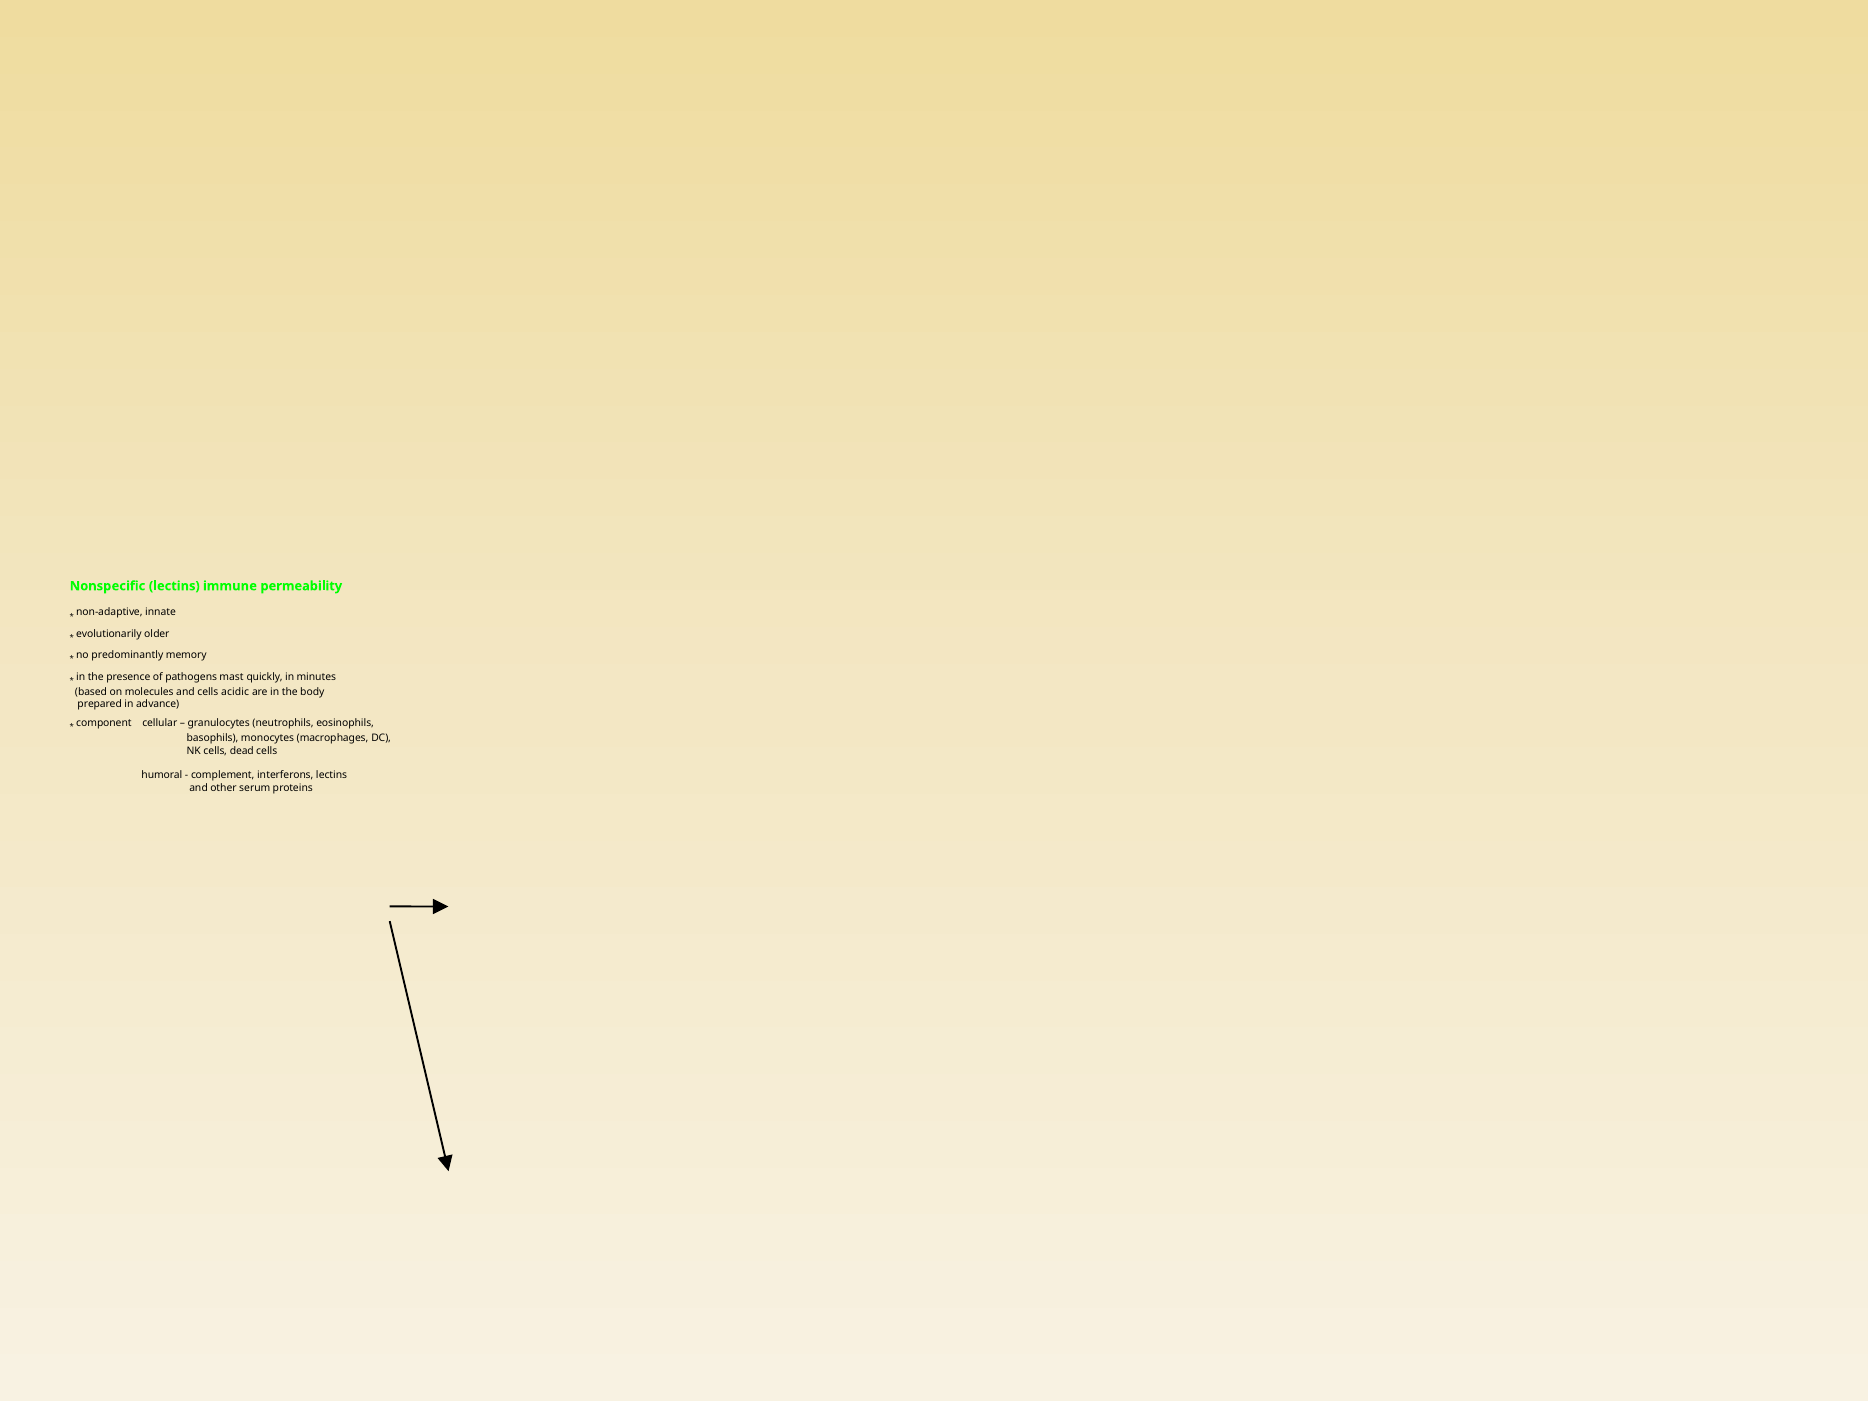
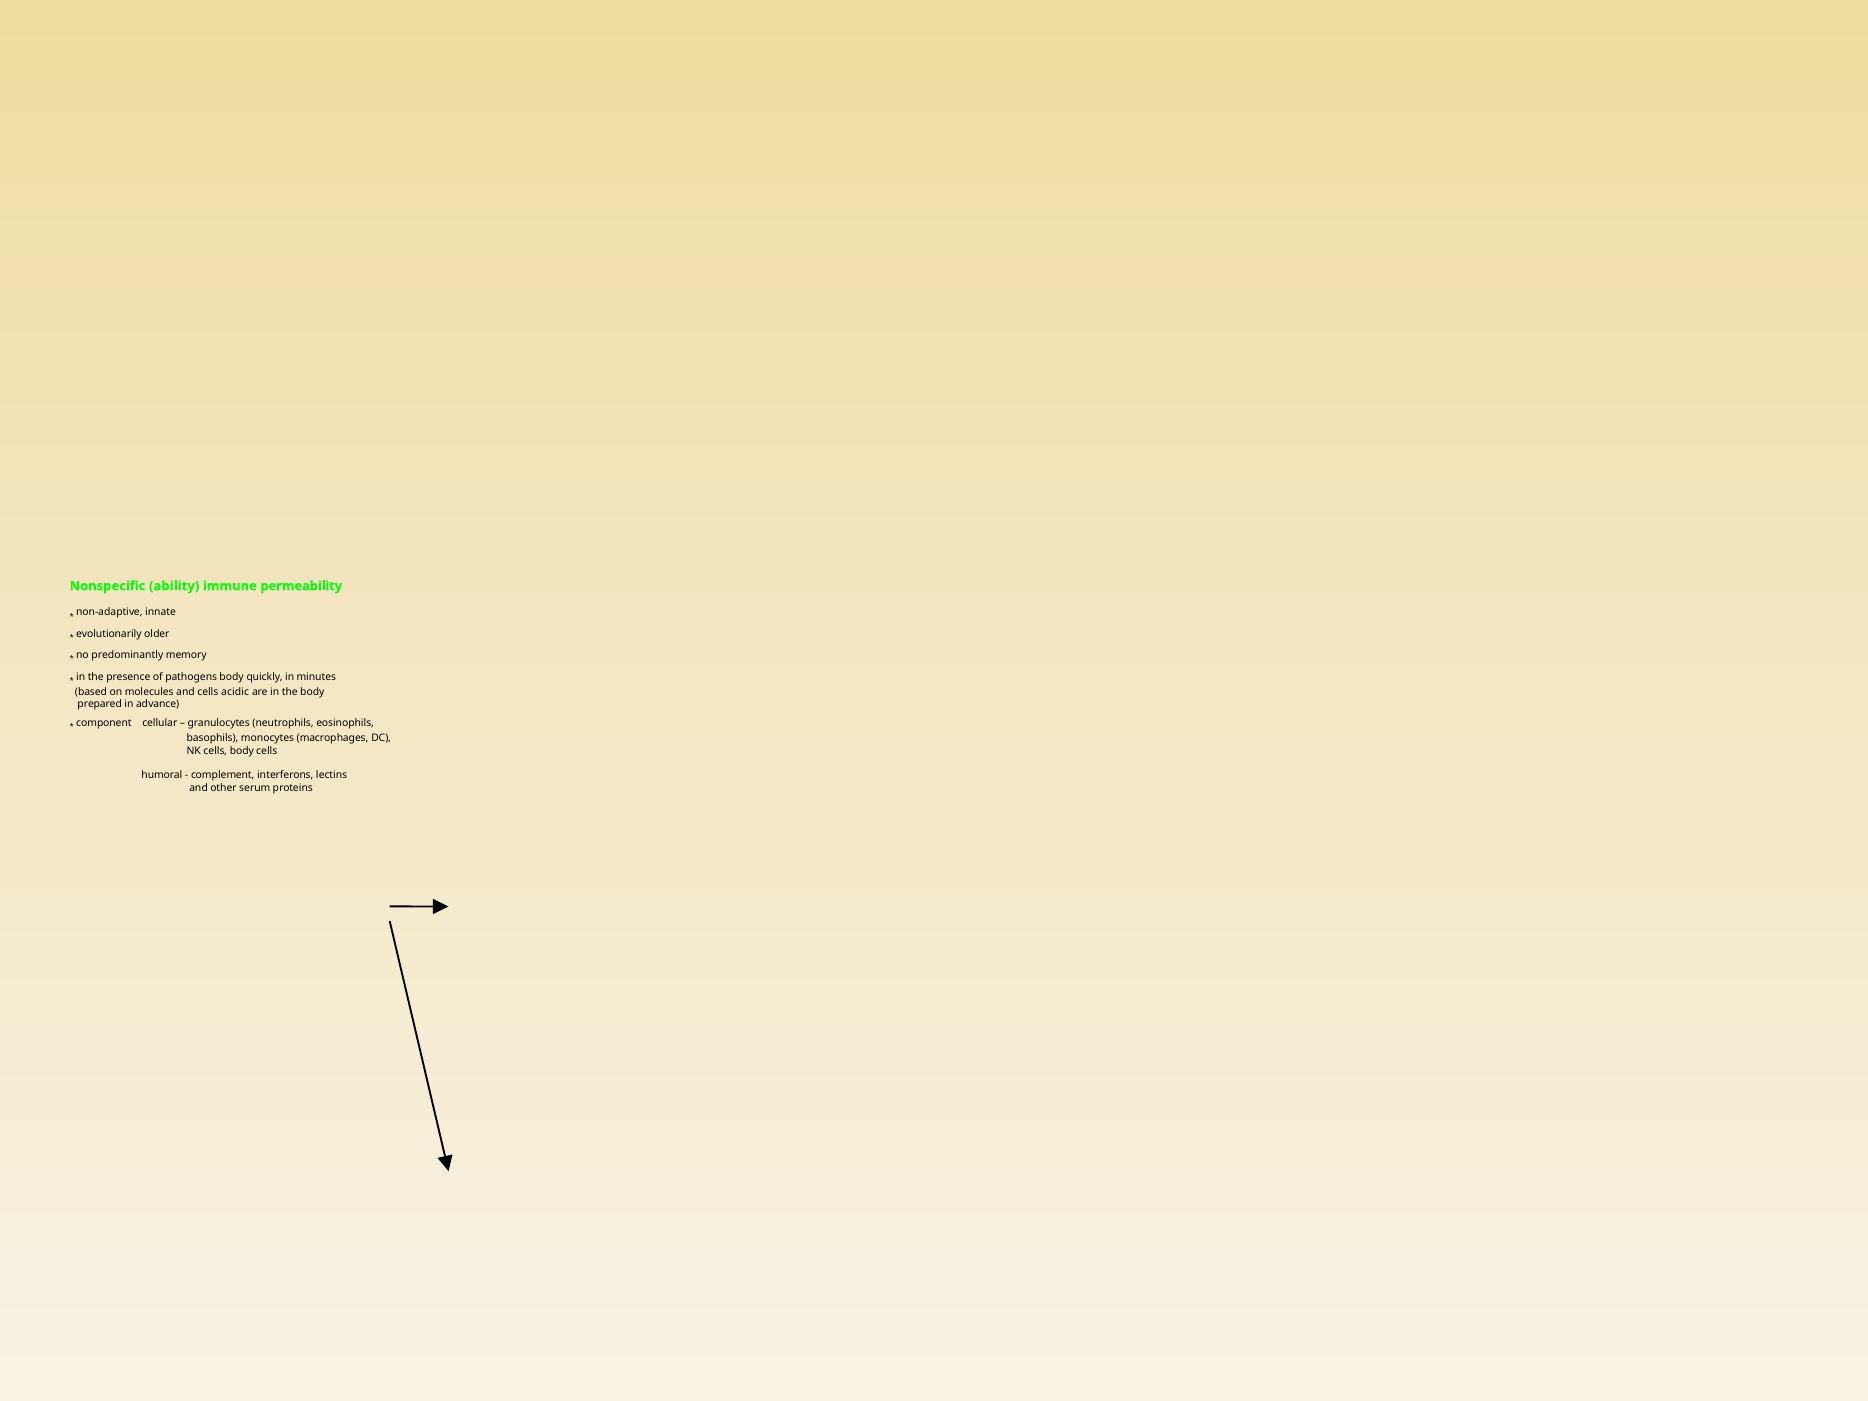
Nonspecific lectins: lectins -> ability
pathogens mast: mast -> body
cells dead: dead -> body
